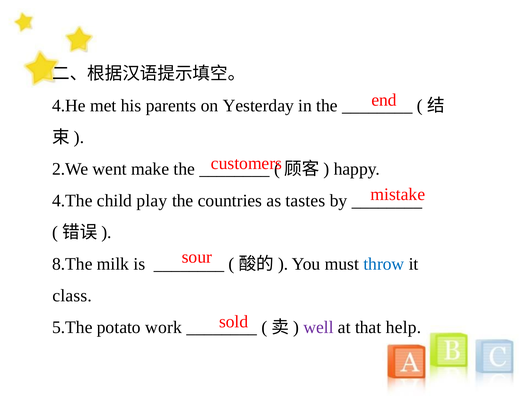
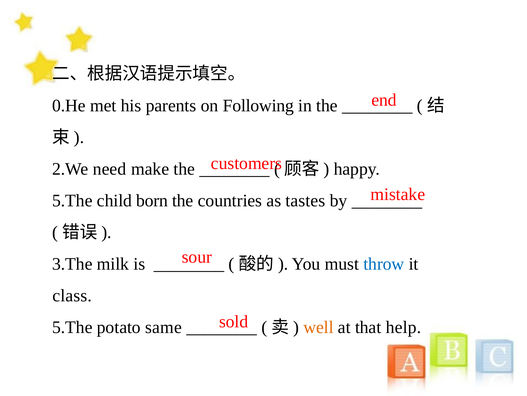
4.He: 4.He -> 0.He
Yesterday: Yesterday -> Following
went: went -> need
4.The at (72, 200): 4.The -> 5.The
play: play -> born
8.The: 8.The -> 3.The
work: work -> same
well colour: purple -> orange
